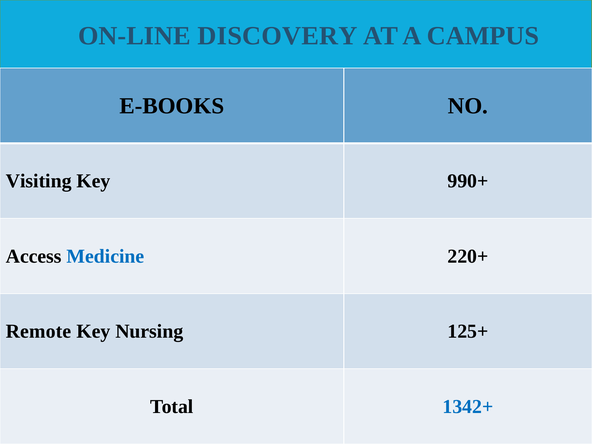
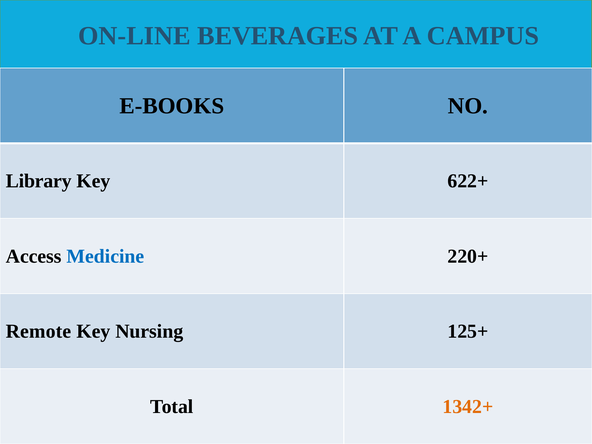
DISCOVERY: DISCOVERY -> BEVERAGES
Visiting: Visiting -> Library
990+: 990+ -> 622+
1342+ colour: blue -> orange
